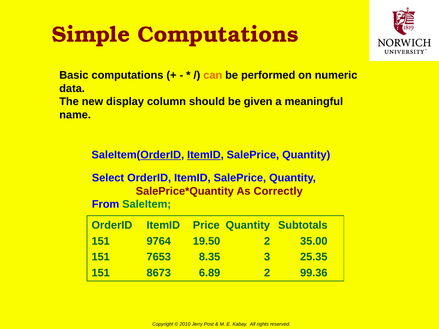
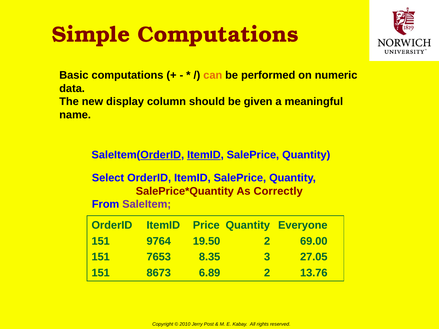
SaleItem colour: green -> purple
Subtotals: Subtotals -> Everyone
35.00: 35.00 -> 69.00
25.35: 25.35 -> 27.05
99.36: 99.36 -> 13.76
